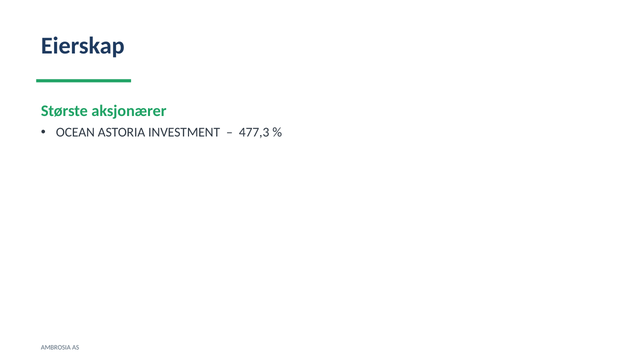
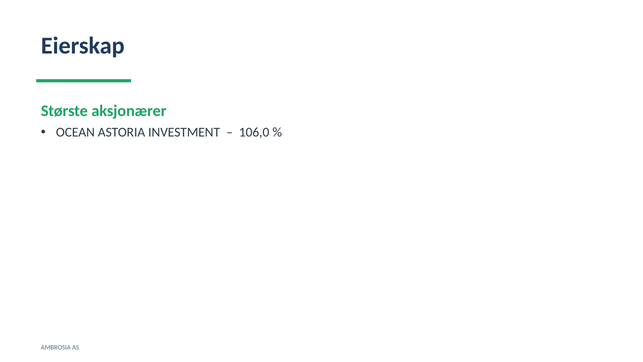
477,3: 477,3 -> 106,0
